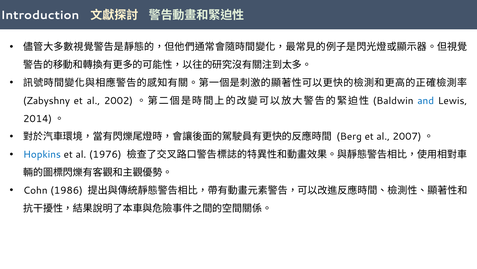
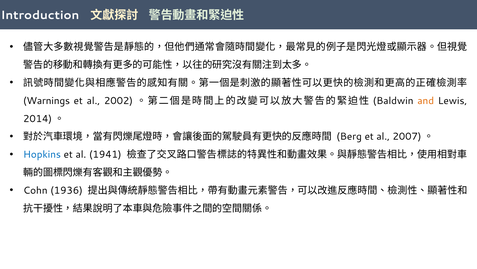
Zabyshny: Zabyshny -> Warnings
and colour: blue -> orange
1976: 1976 -> 1941
1986: 1986 -> 1936
